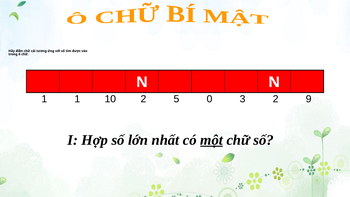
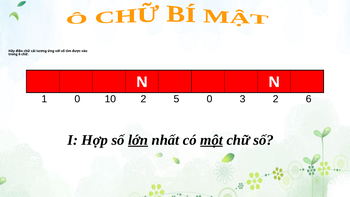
1 1: 1 -> 0
9: 9 -> 6
lớn underline: none -> present
